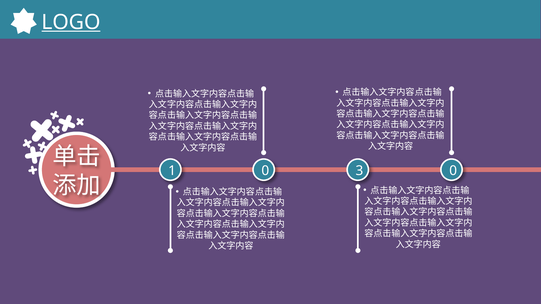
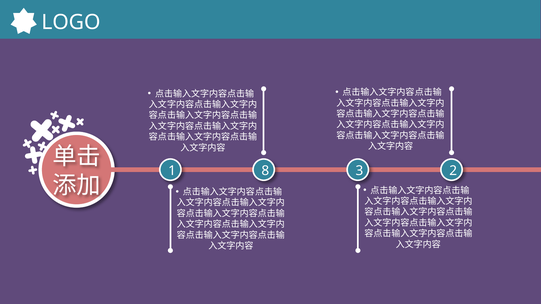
LOGO underline: present -> none
1 0: 0 -> 8
3 0: 0 -> 2
